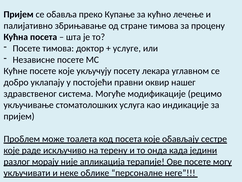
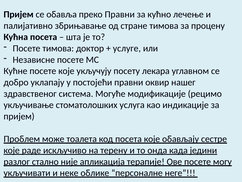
преко Купање: Купање -> Правни
морају: морају -> стално
